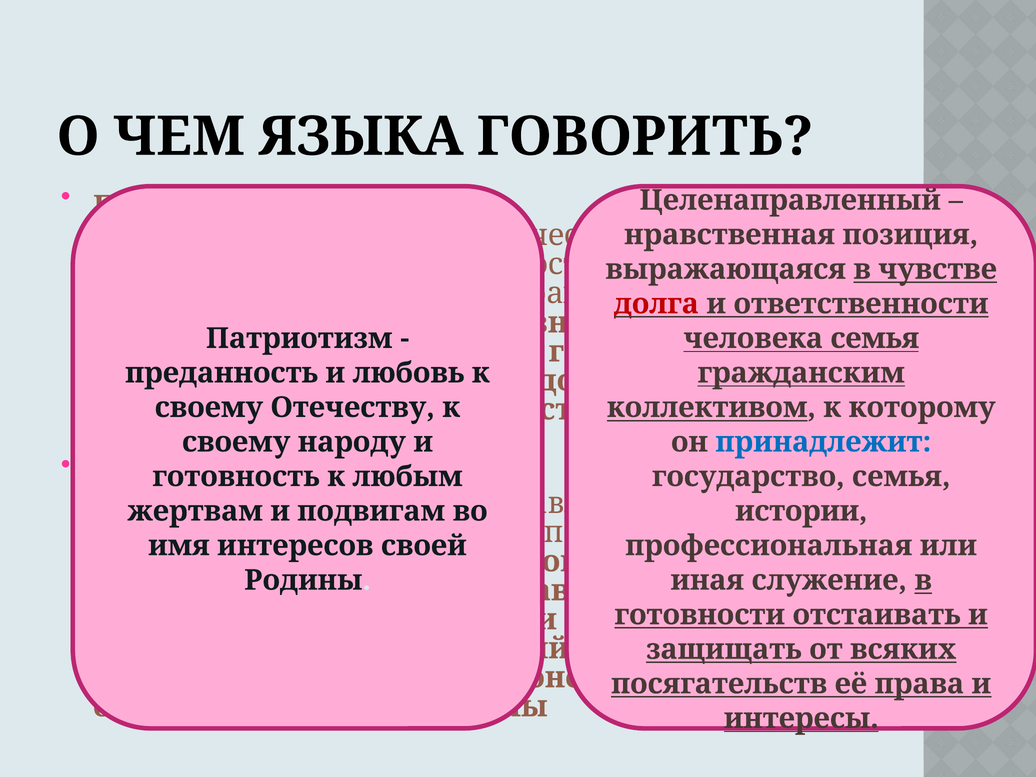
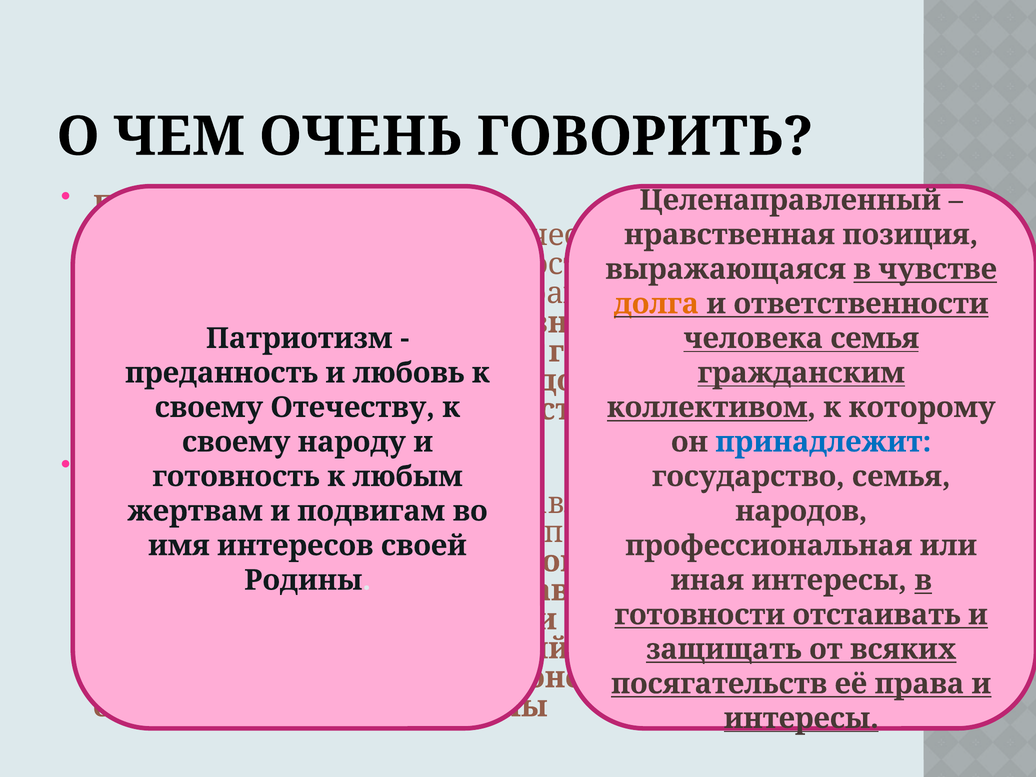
ЯЗЫКА: ЯЗЫКА -> ОЧЕНЬ
долга at (656, 304) colour: red -> orange
истории: истории -> народов
иная служение: служение -> интересы
